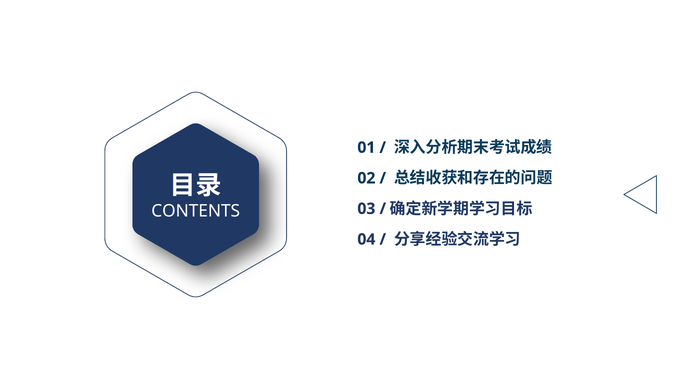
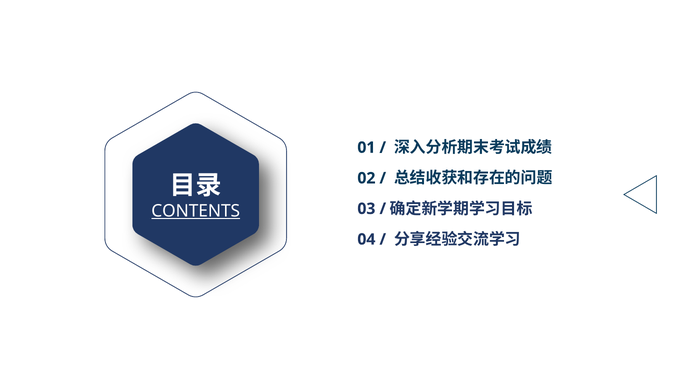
CONTENTS underline: none -> present
